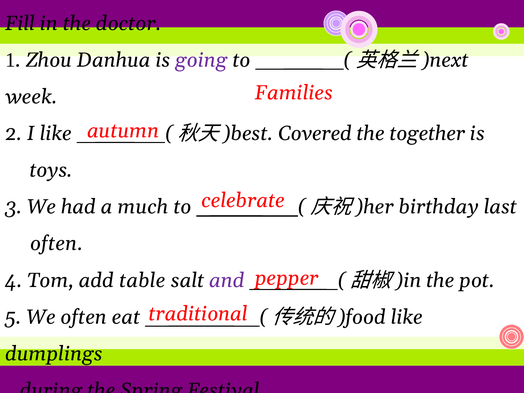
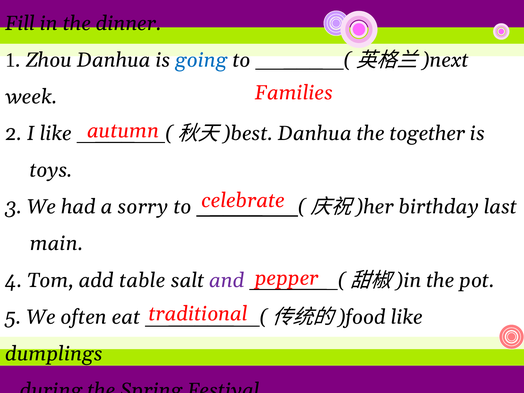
doctor: doctor -> dinner
going colour: purple -> blue
Covered at (315, 133): Covered -> Danhua
much: much -> sorry
often at (57, 244): often -> main
